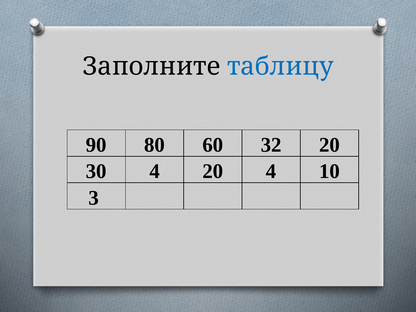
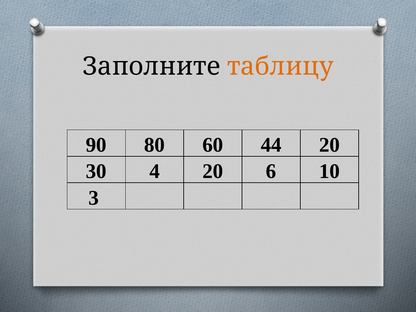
таблицу colour: blue -> orange
32: 32 -> 44
20 4: 4 -> 6
